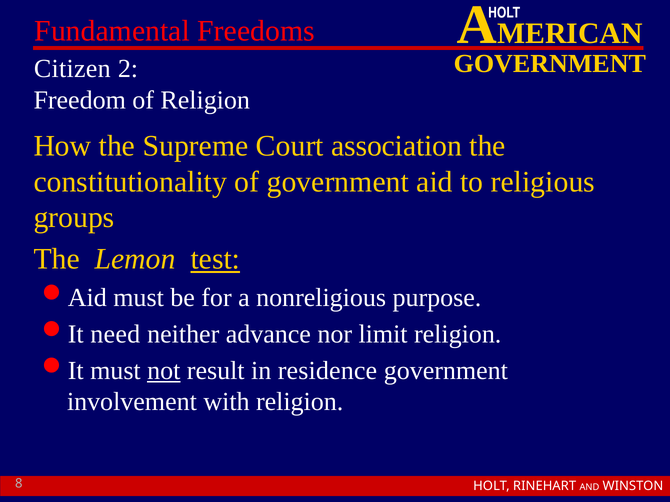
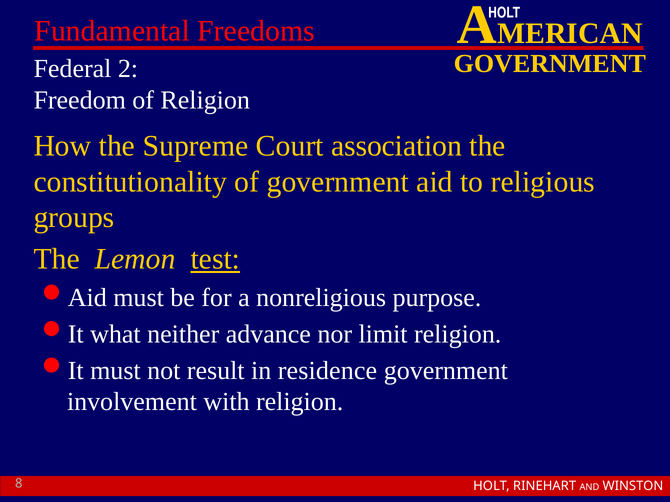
Citizen: Citizen -> Federal
need: need -> what
not underline: present -> none
